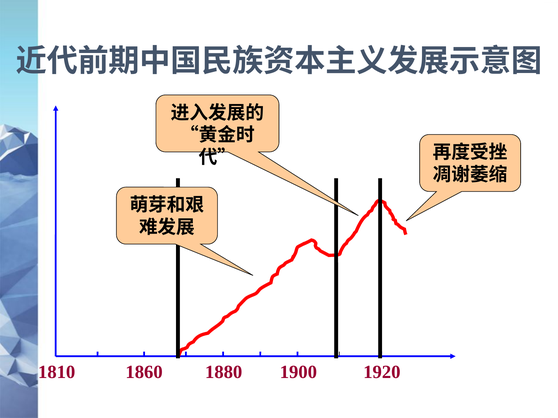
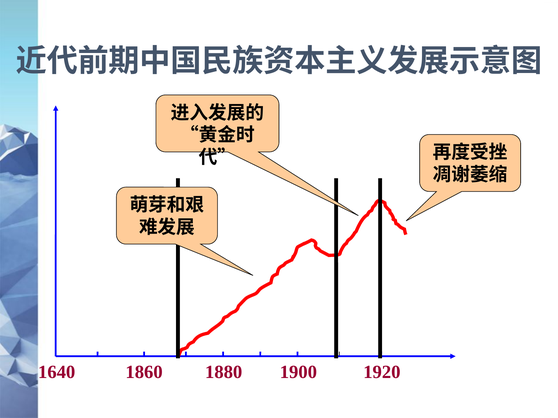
1810: 1810 -> 1640
